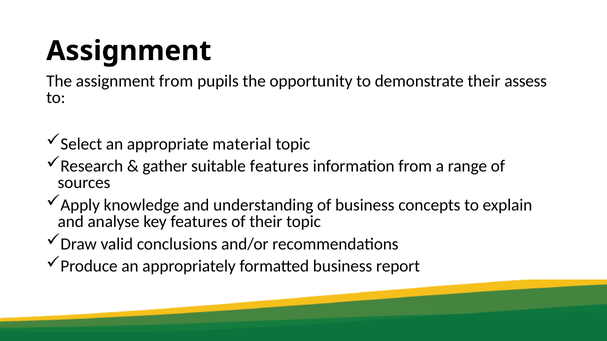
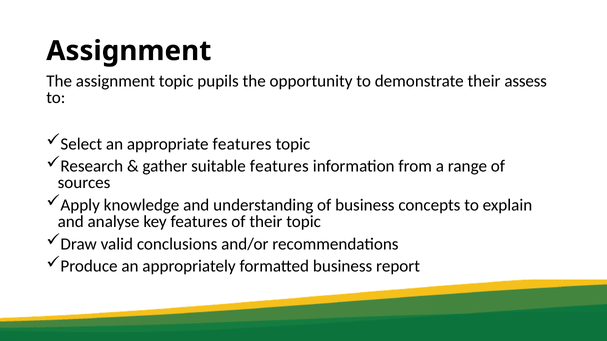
assignment from: from -> topic
appropriate material: material -> features
